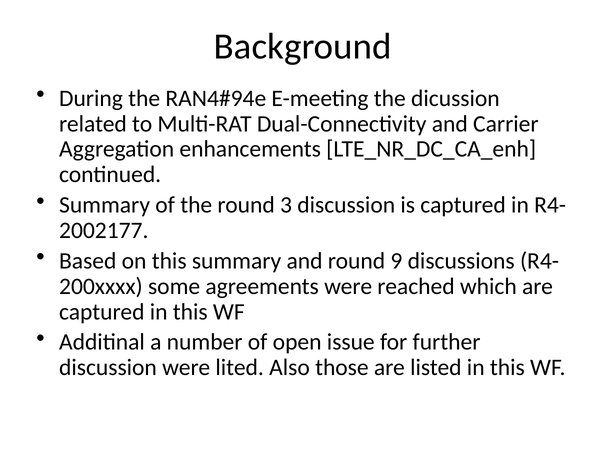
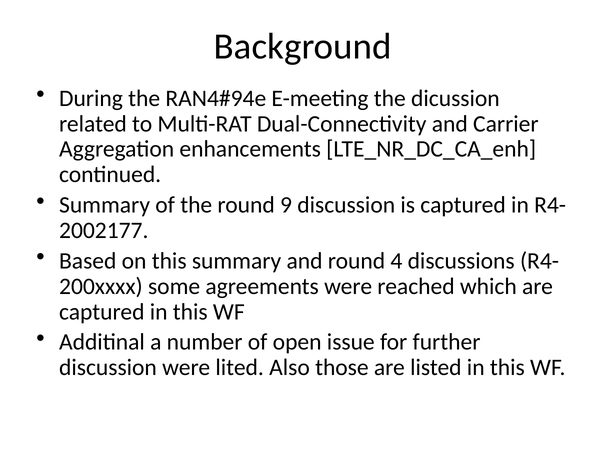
3: 3 -> 9
9: 9 -> 4
